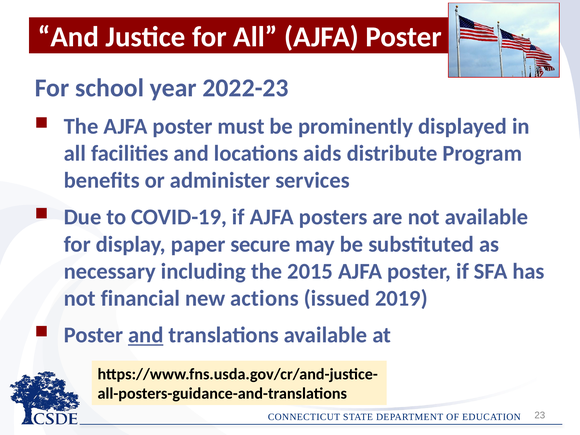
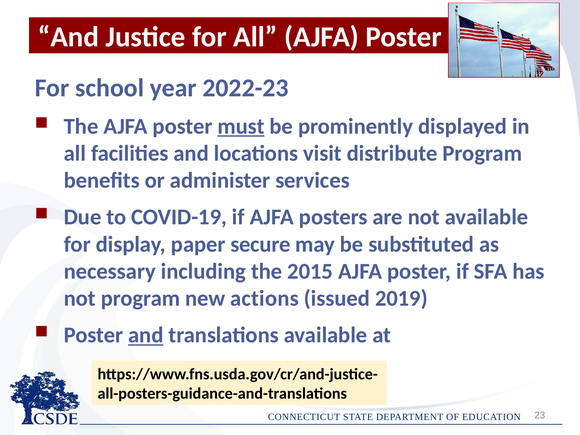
must underline: none -> present
aids: aids -> visit
not financial: financial -> program
